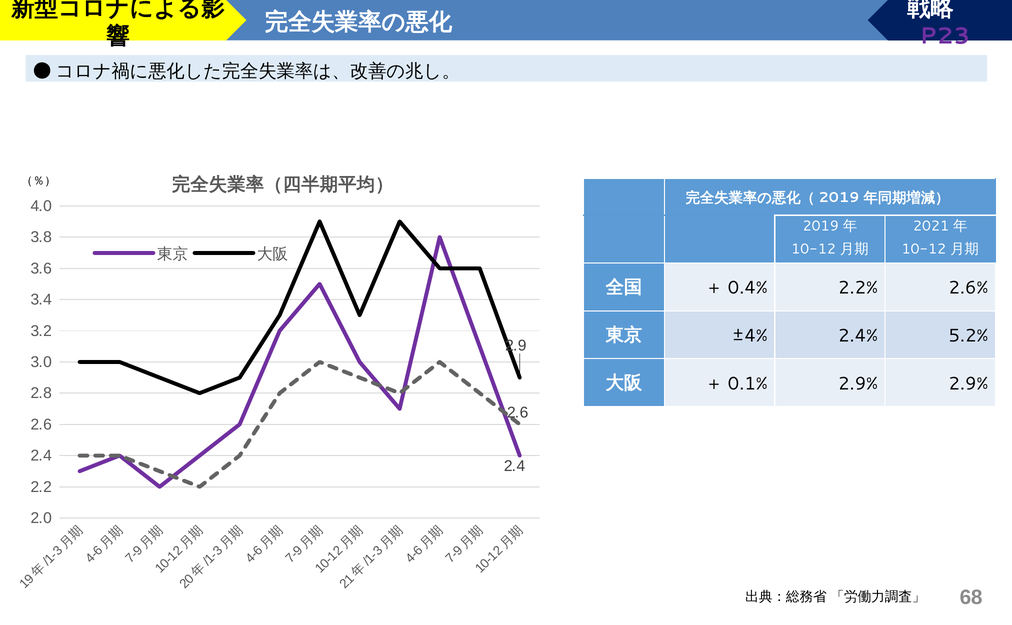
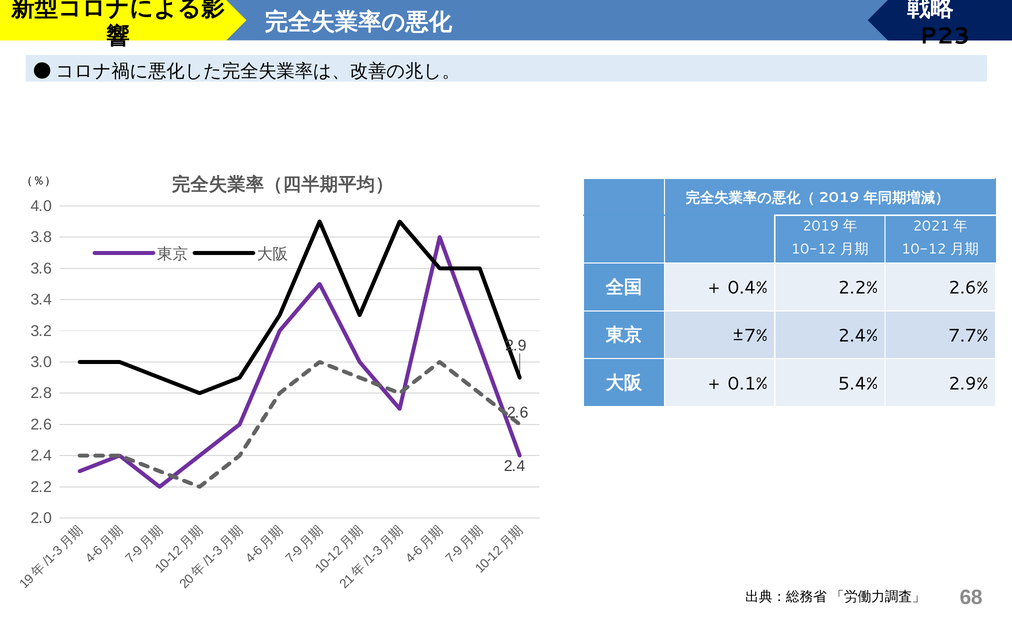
P23 colour: purple -> black
±4%: ±4% -> ±7%
5.2%: 5.2% -> 7.7%
2.9% at (858, 384): 2.9% -> 5.4%
